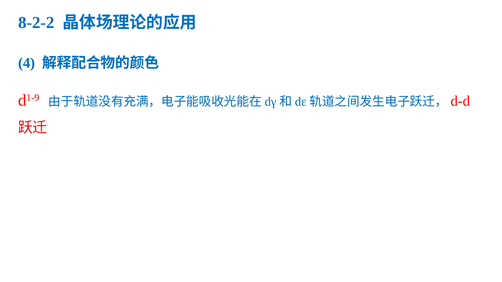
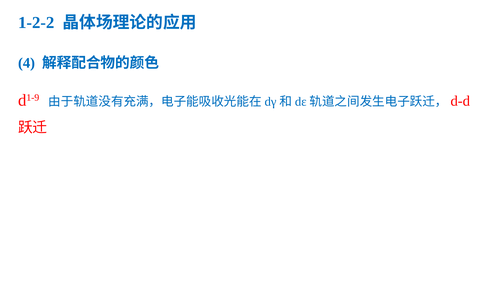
8-2-2: 8-2-2 -> 1-2-2
